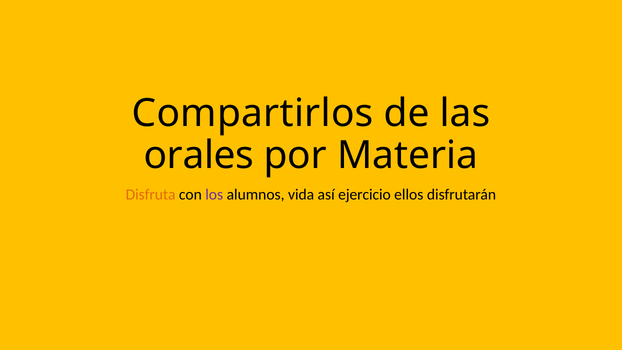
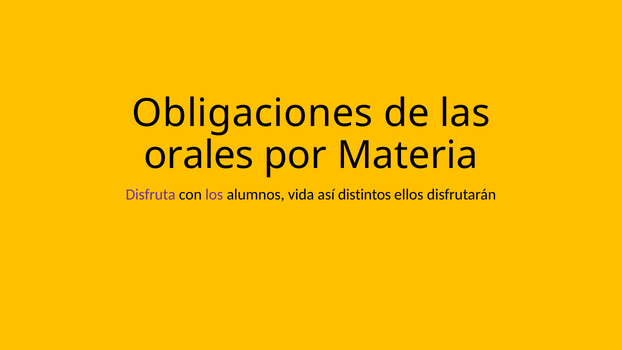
Compartirlos: Compartirlos -> Obligaciones
Disfruta colour: orange -> purple
ejercicio: ejercicio -> distintos
